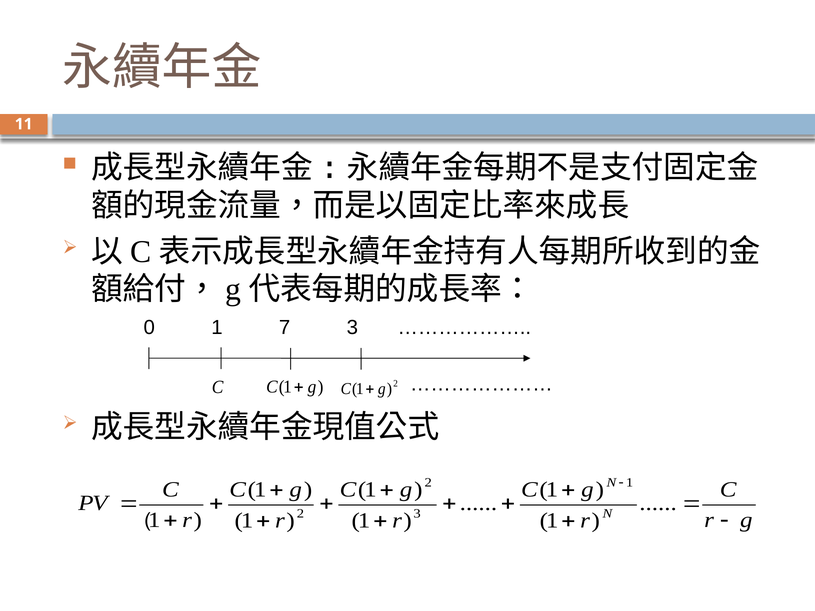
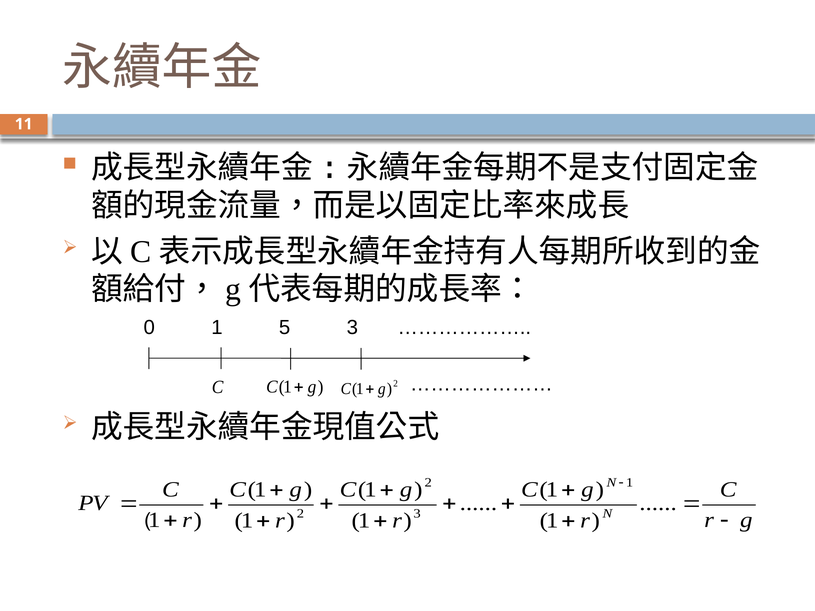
7: 7 -> 5
